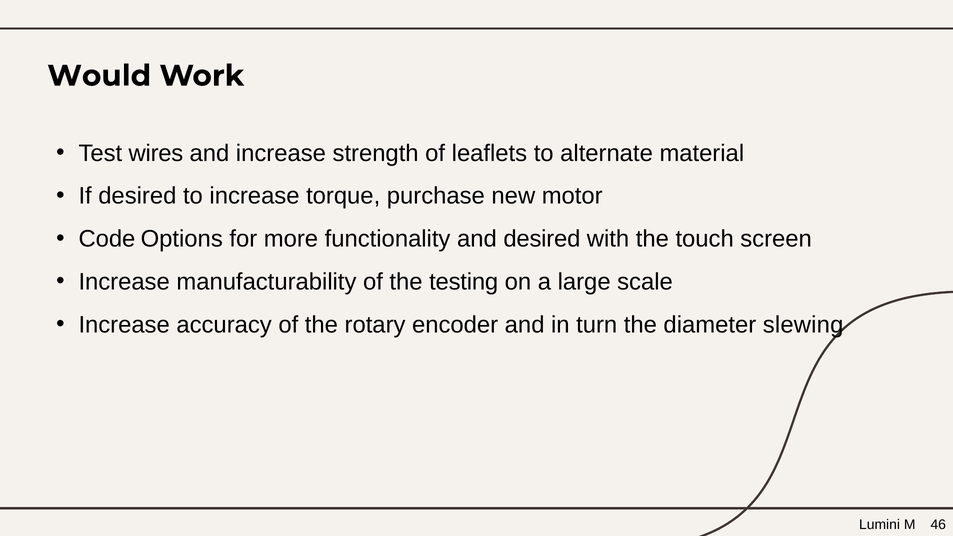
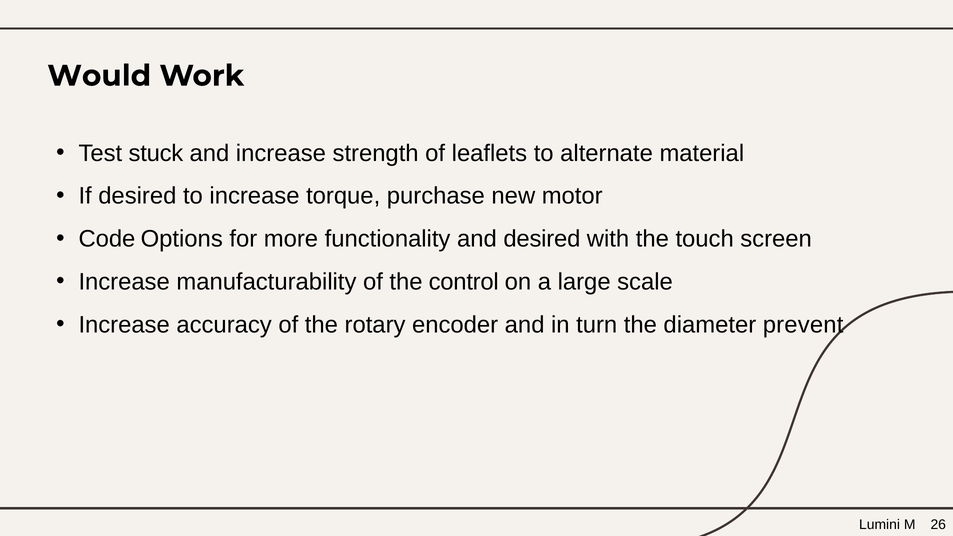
wires: wires -> stuck
testing: testing -> control
slewing: slewing -> prevent
46: 46 -> 26
